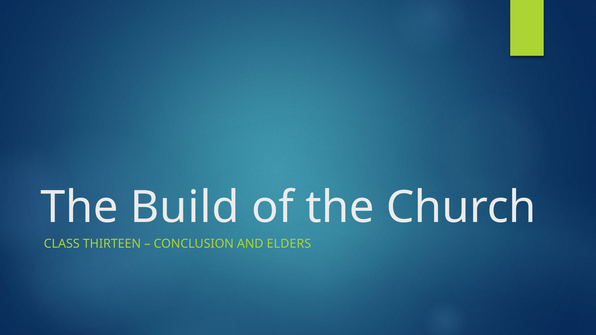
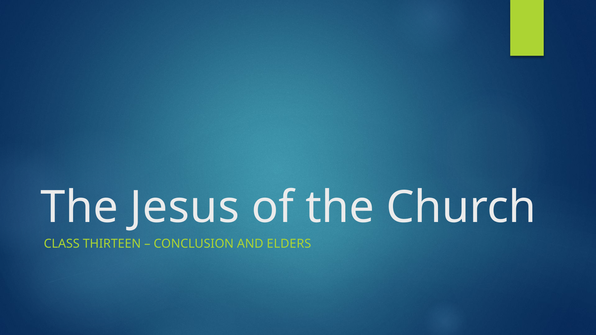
Build: Build -> Jesus
